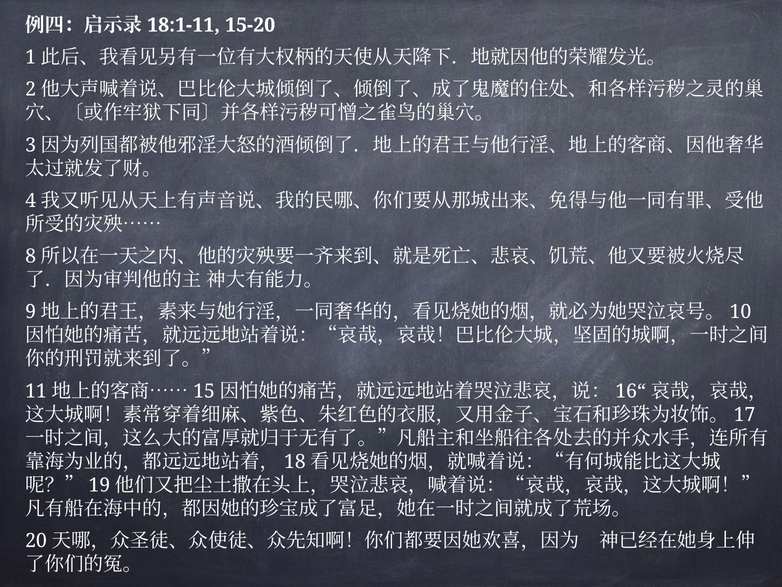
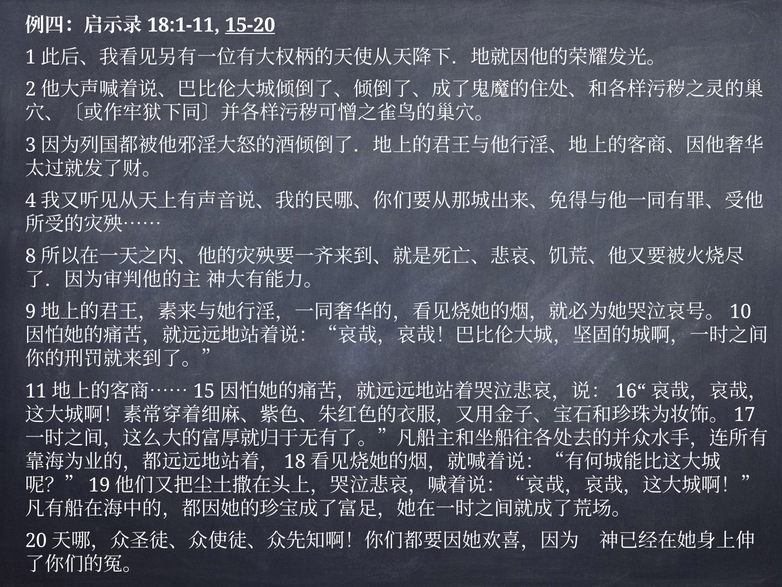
15-20 underline: none -> present
